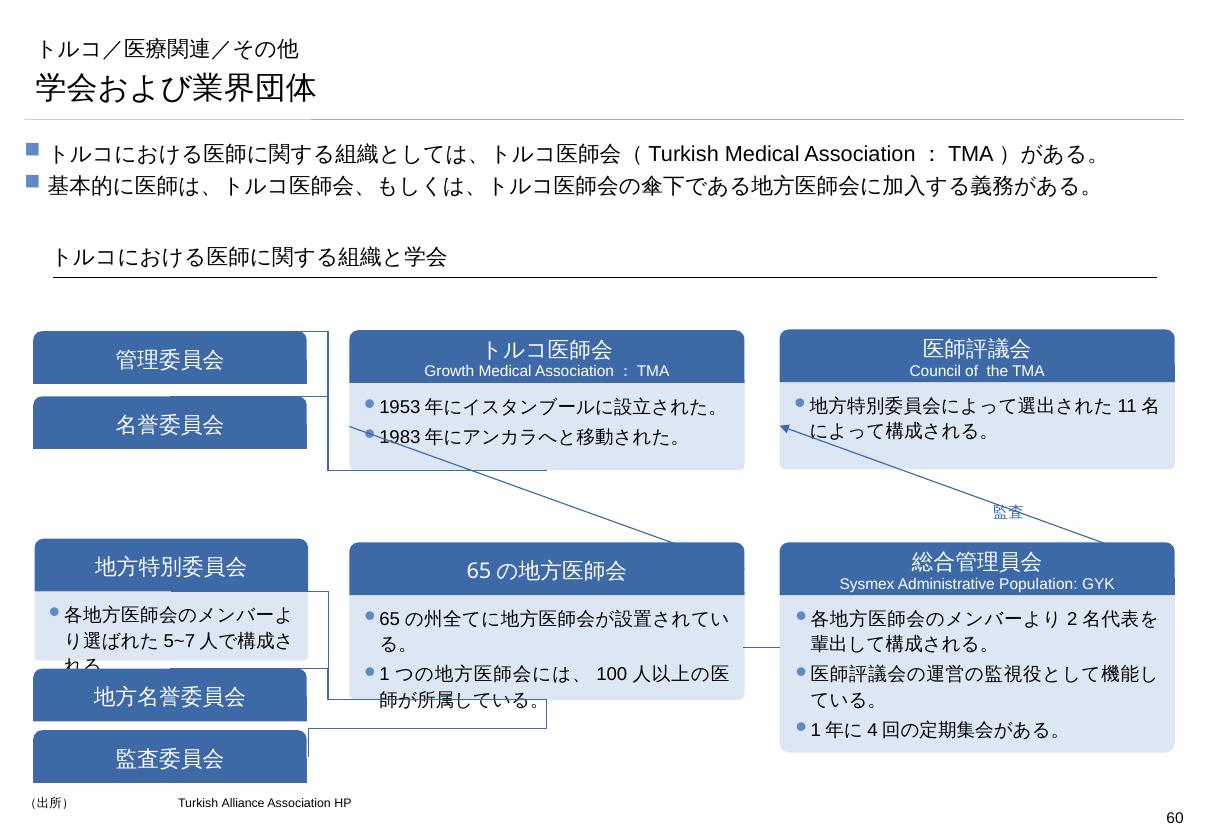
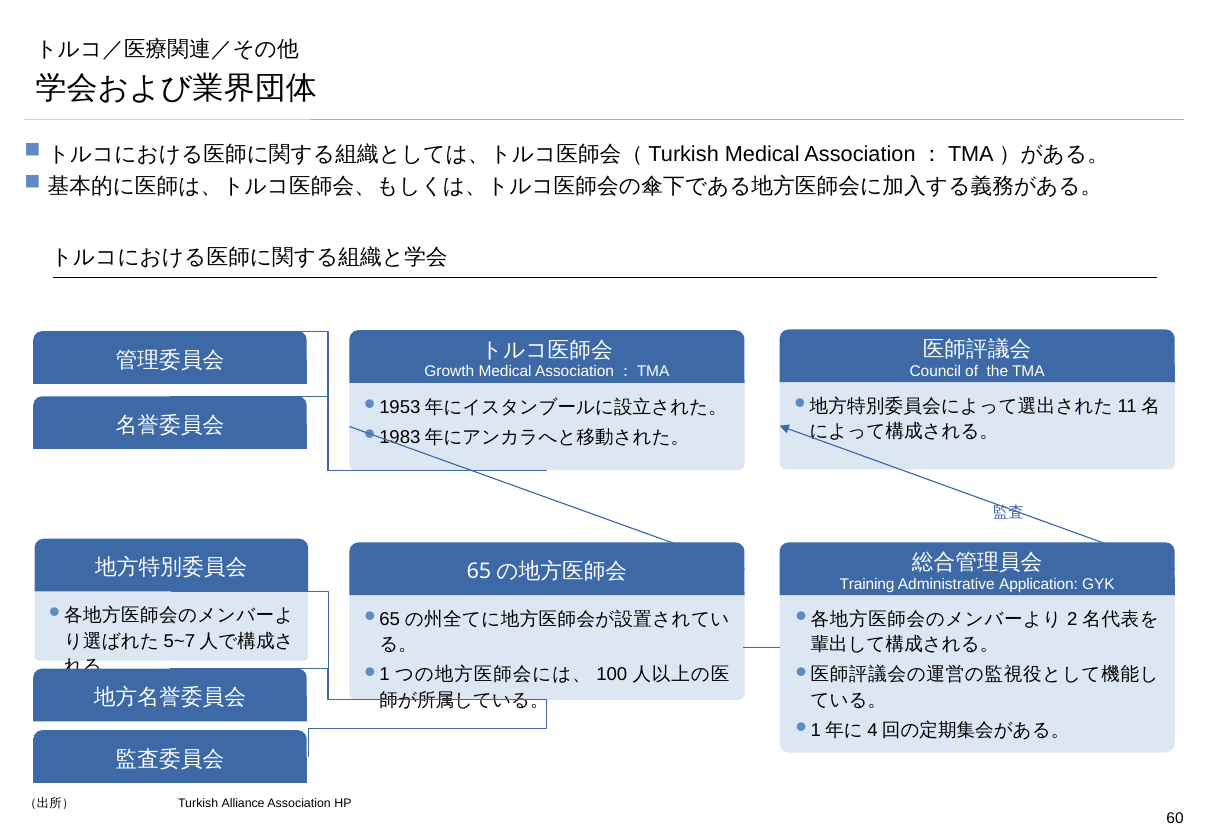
Sysmex: Sysmex -> Training
Population: Population -> Application
